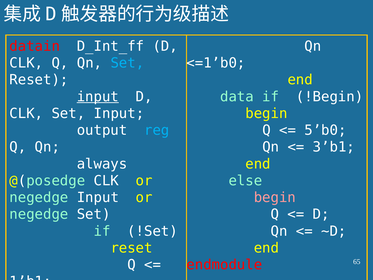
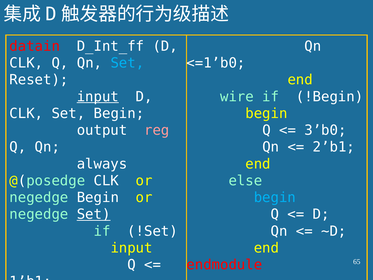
data: data -> wire
Set Input: Input -> Begin
reg colour: light blue -> pink
5’b0: 5’b0 -> 3’b0
3’b1: 3’b1 -> 2’b1
negedge Input: Input -> Begin
begin at (275, 197) colour: pink -> light blue
Set at (94, 214) underline: none -> present
reset at (132, 248): reset -> input
